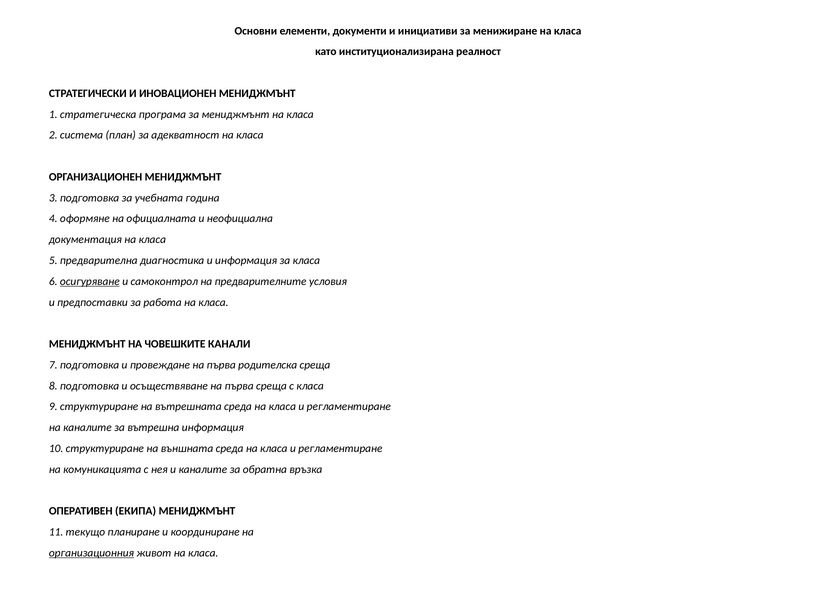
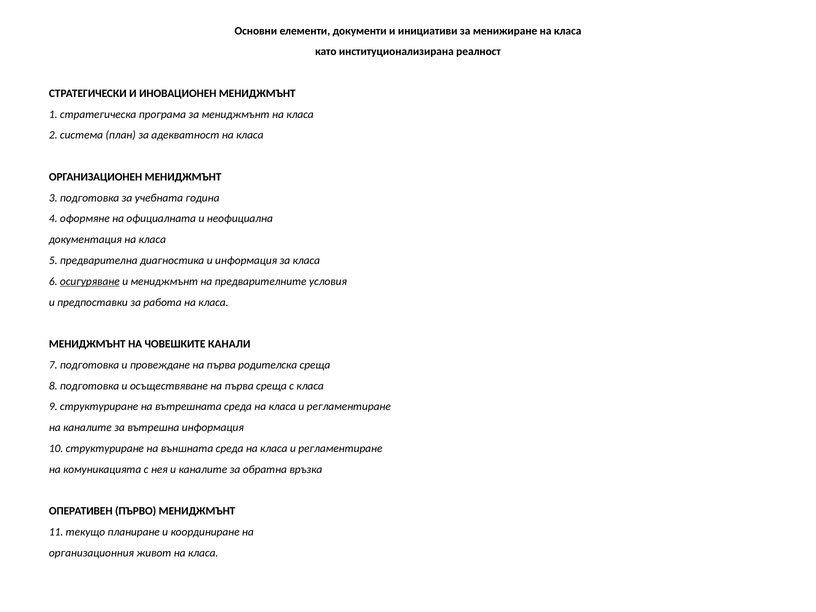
и самоконтрол: самоконтрол -> мениджмънт
ЕКИПА: ЕКИПА -> ПЪРВО
организационния underline: present -> none
